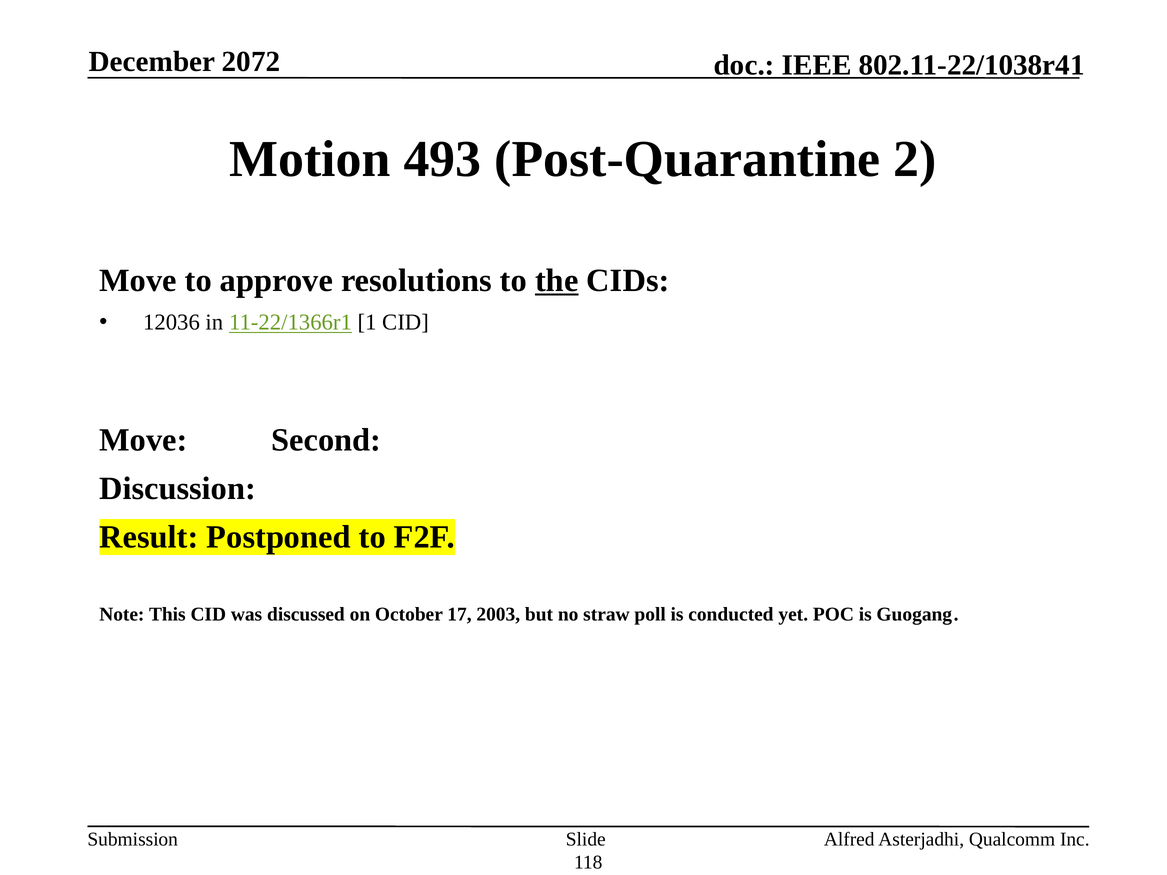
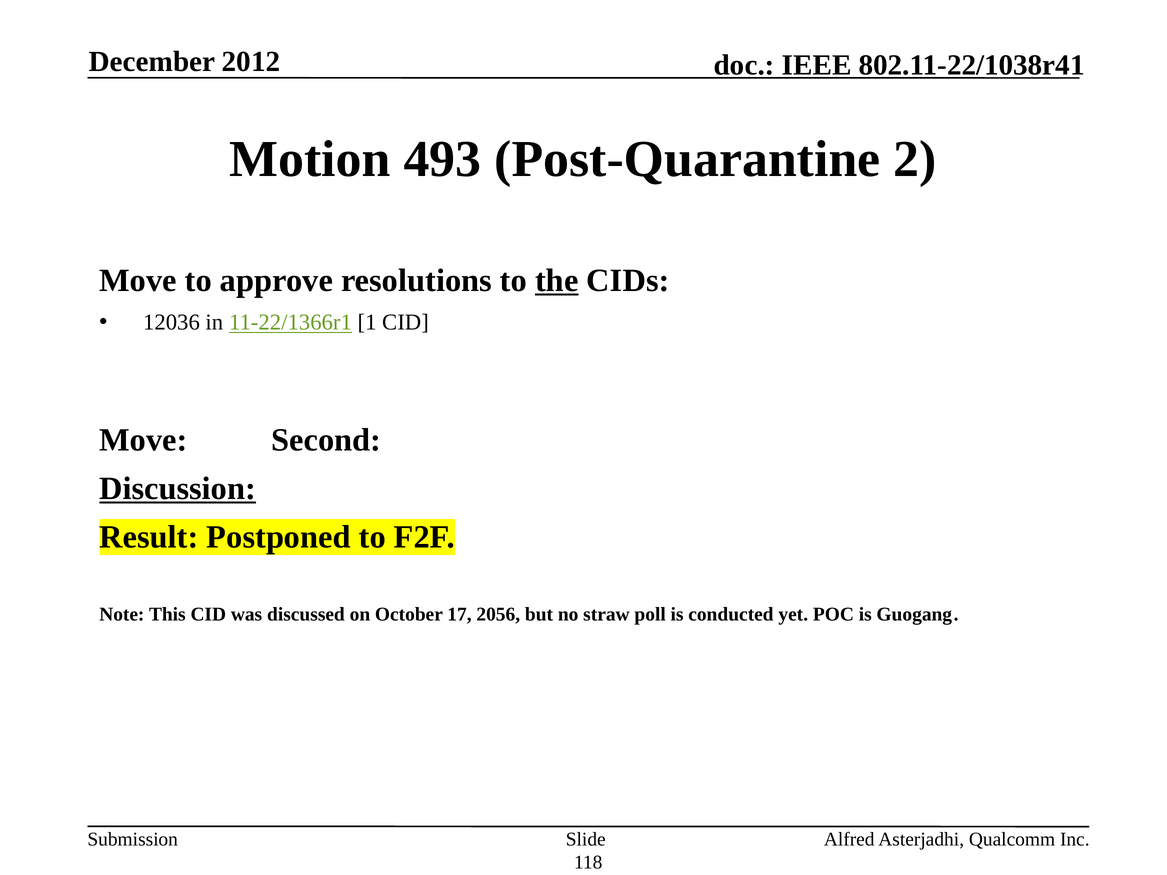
2072: 2072 -> 2012
Discussion underline: none -> present
2003: 2003 -> 2056
